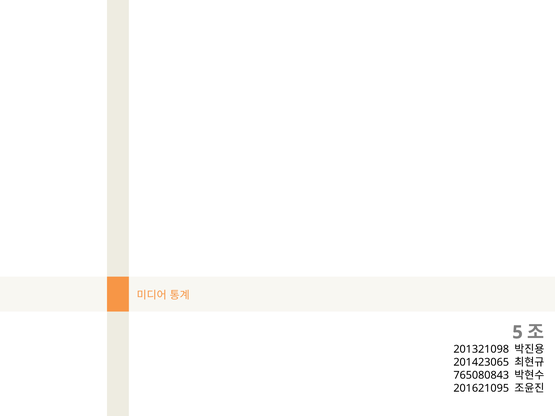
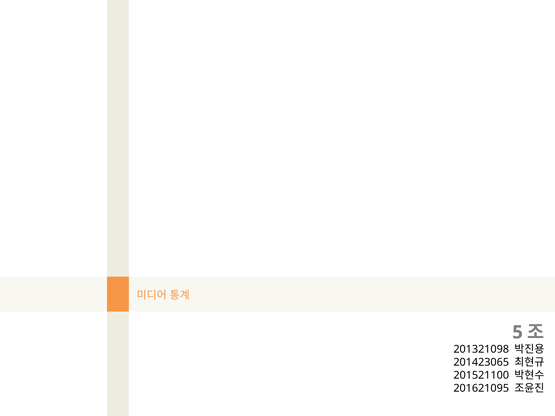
765080843: 765080843 -> 201521100
